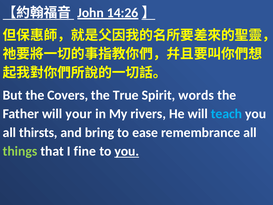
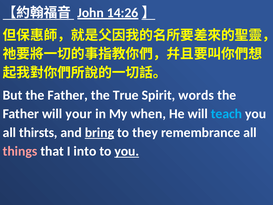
But the Covers: Covers -> Father
rivers: rivers -> when
bring underline: none -> present
ease: ease -> they
things colour: light green -> pink
fine: fine -> into
